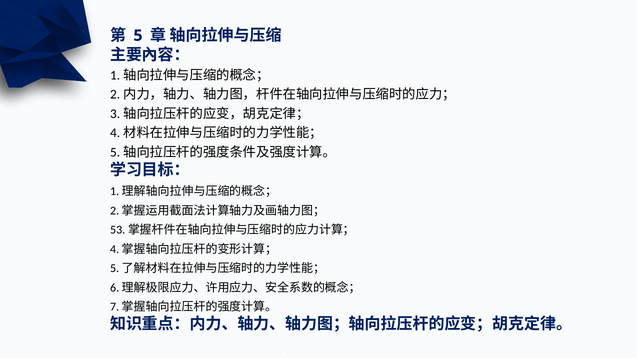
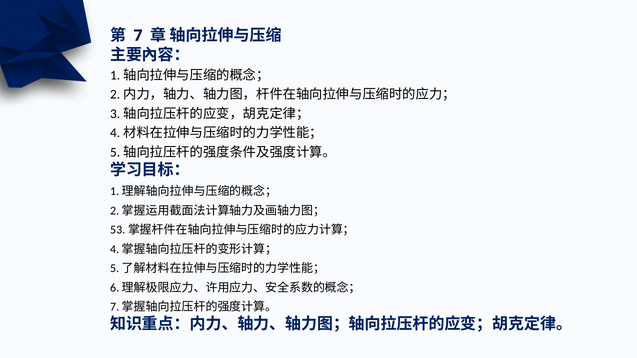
5: 5 -> 7
